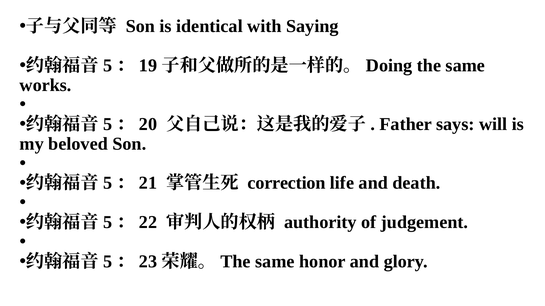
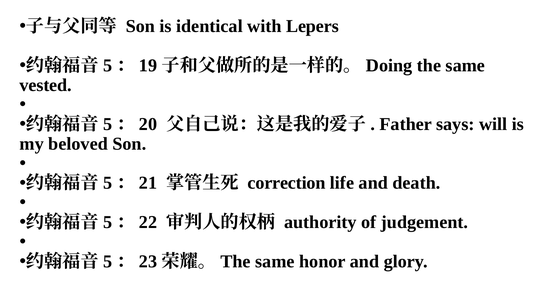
Saying: Saying -> Lepers
works: works -> vested
